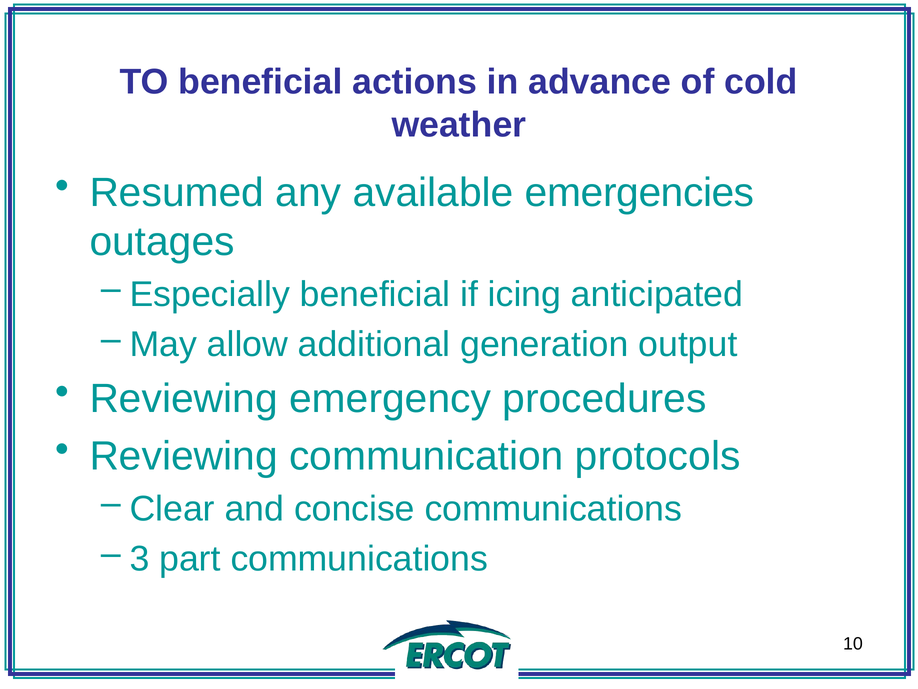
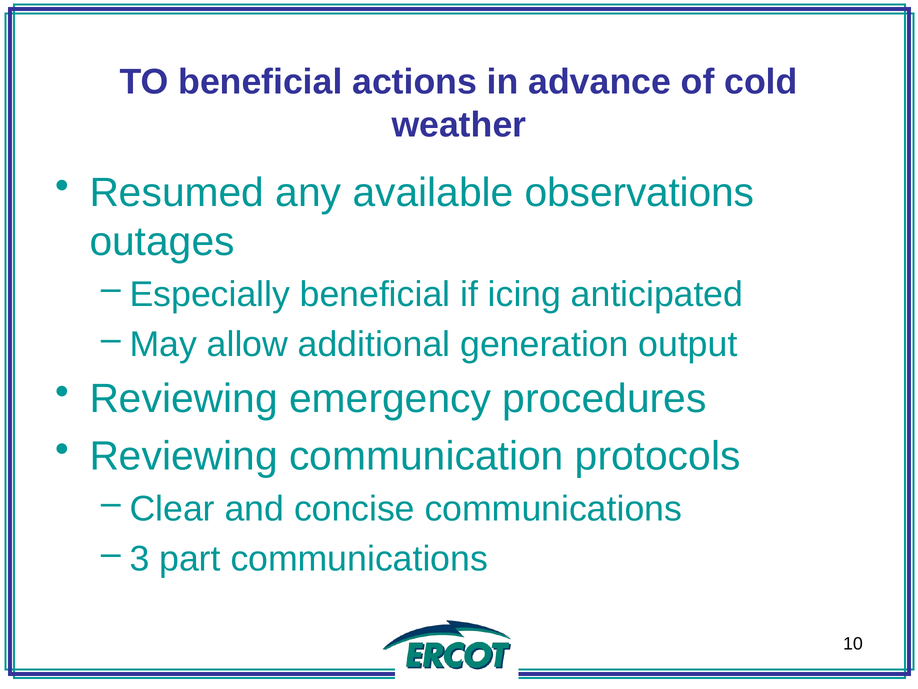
emergencies: emergencies -> observations
